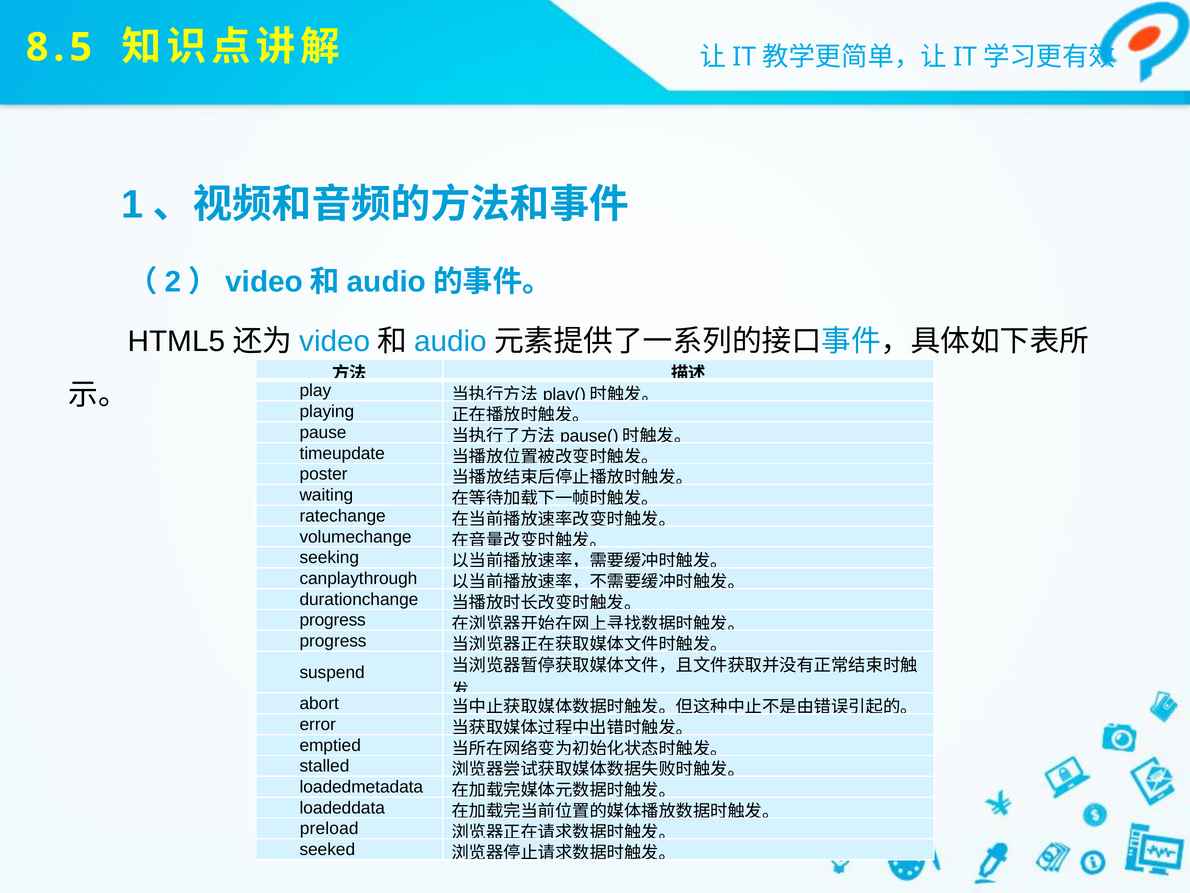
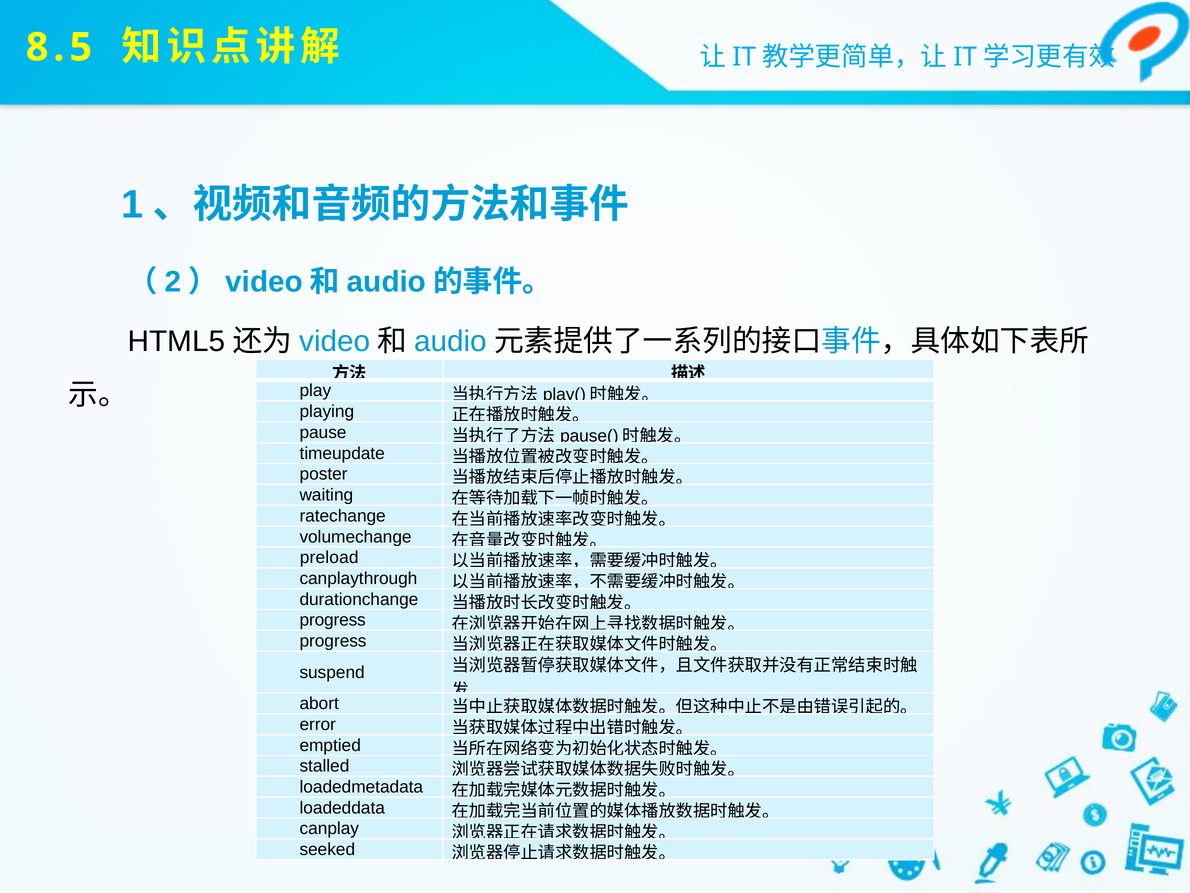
seeking: seeking -> preload
preload: preload -> canplay
